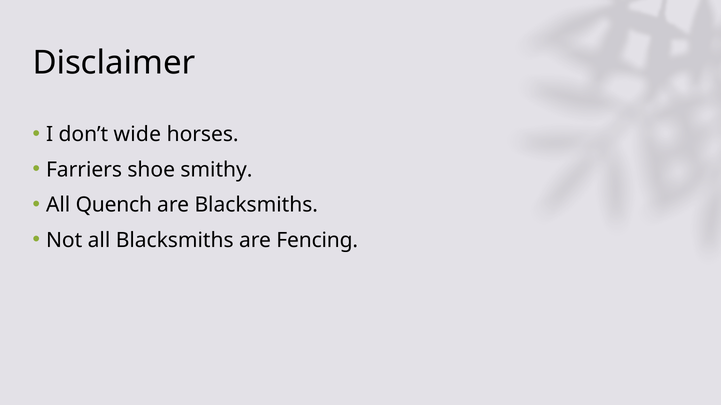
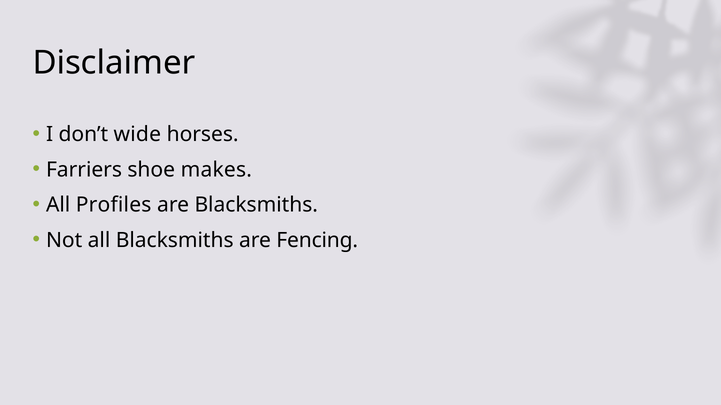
smithy: smithy -> makes
Quench: Quench -> Profiles
